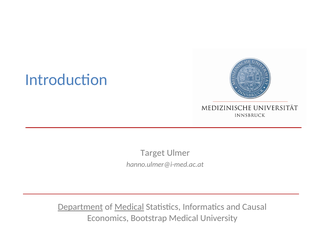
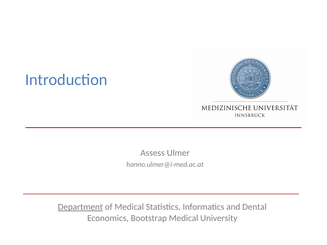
Target: Target -> Assess
Medical at (129, 207) underline: present -> none
Causal: Causal -> Dental
